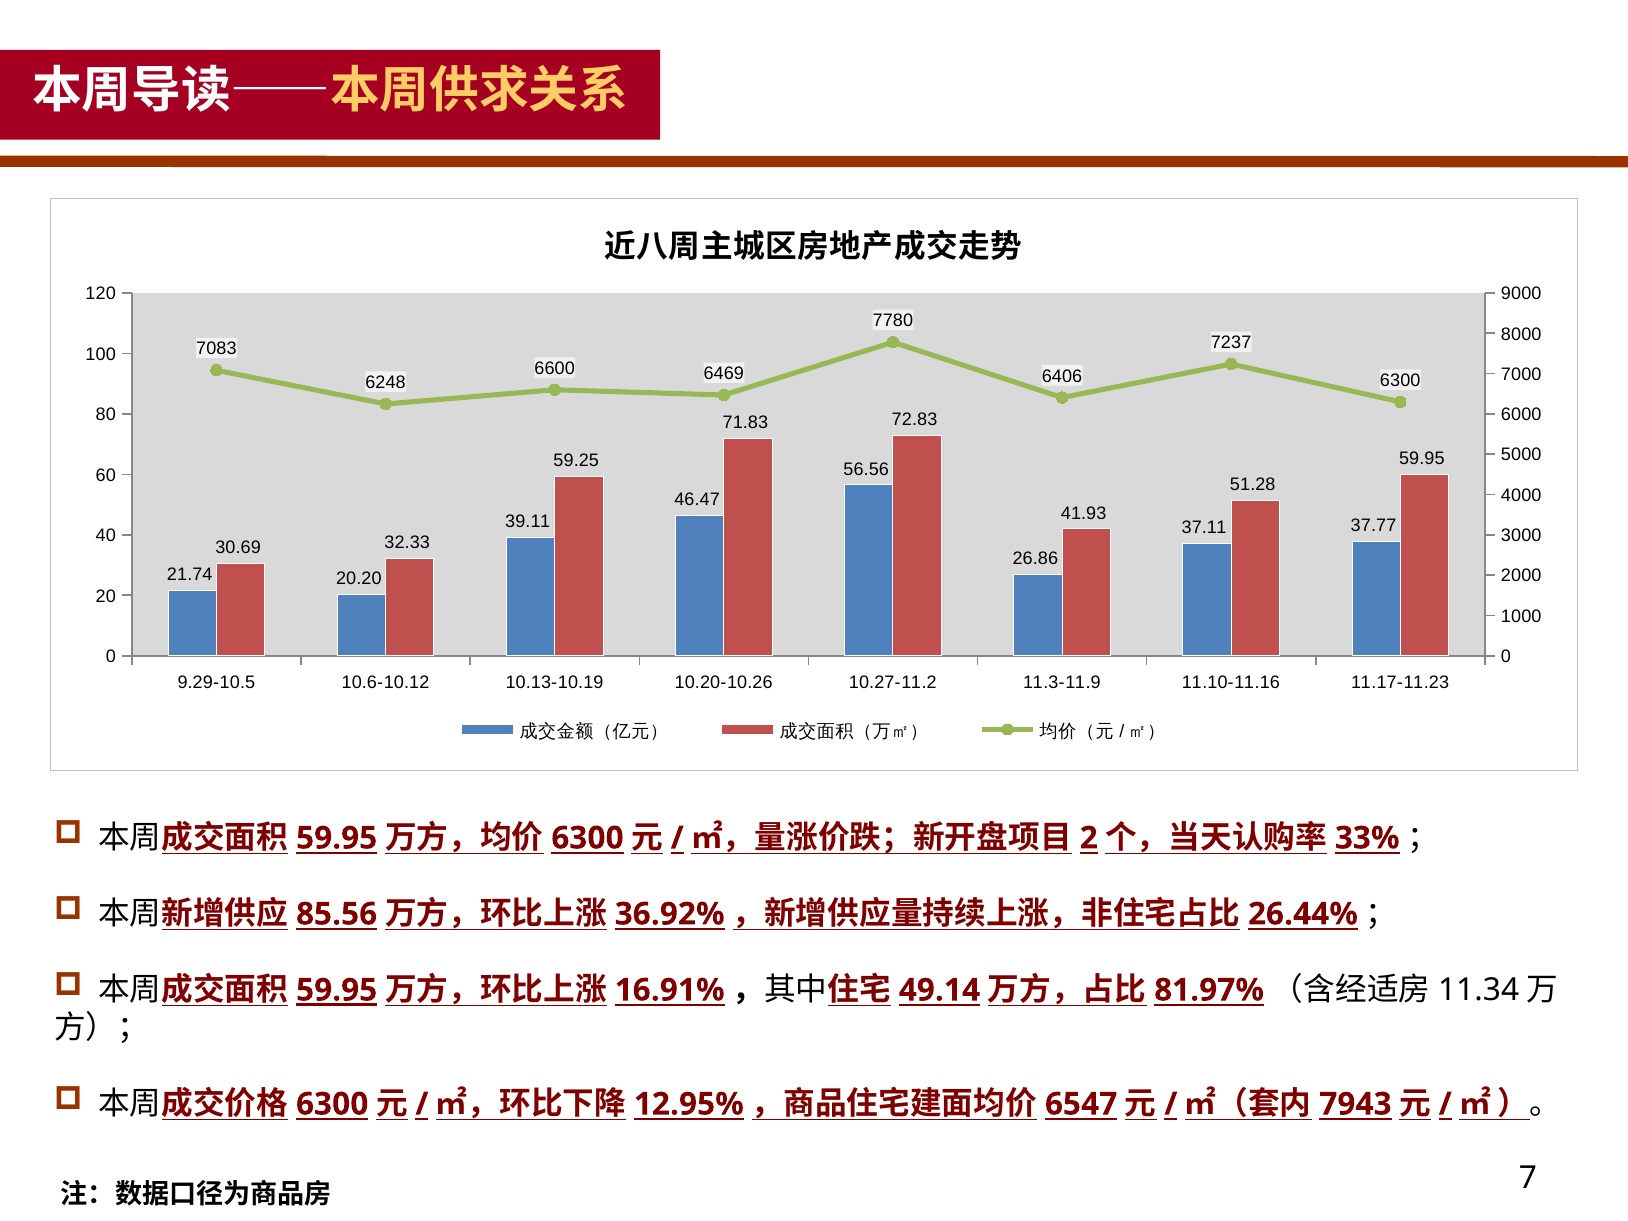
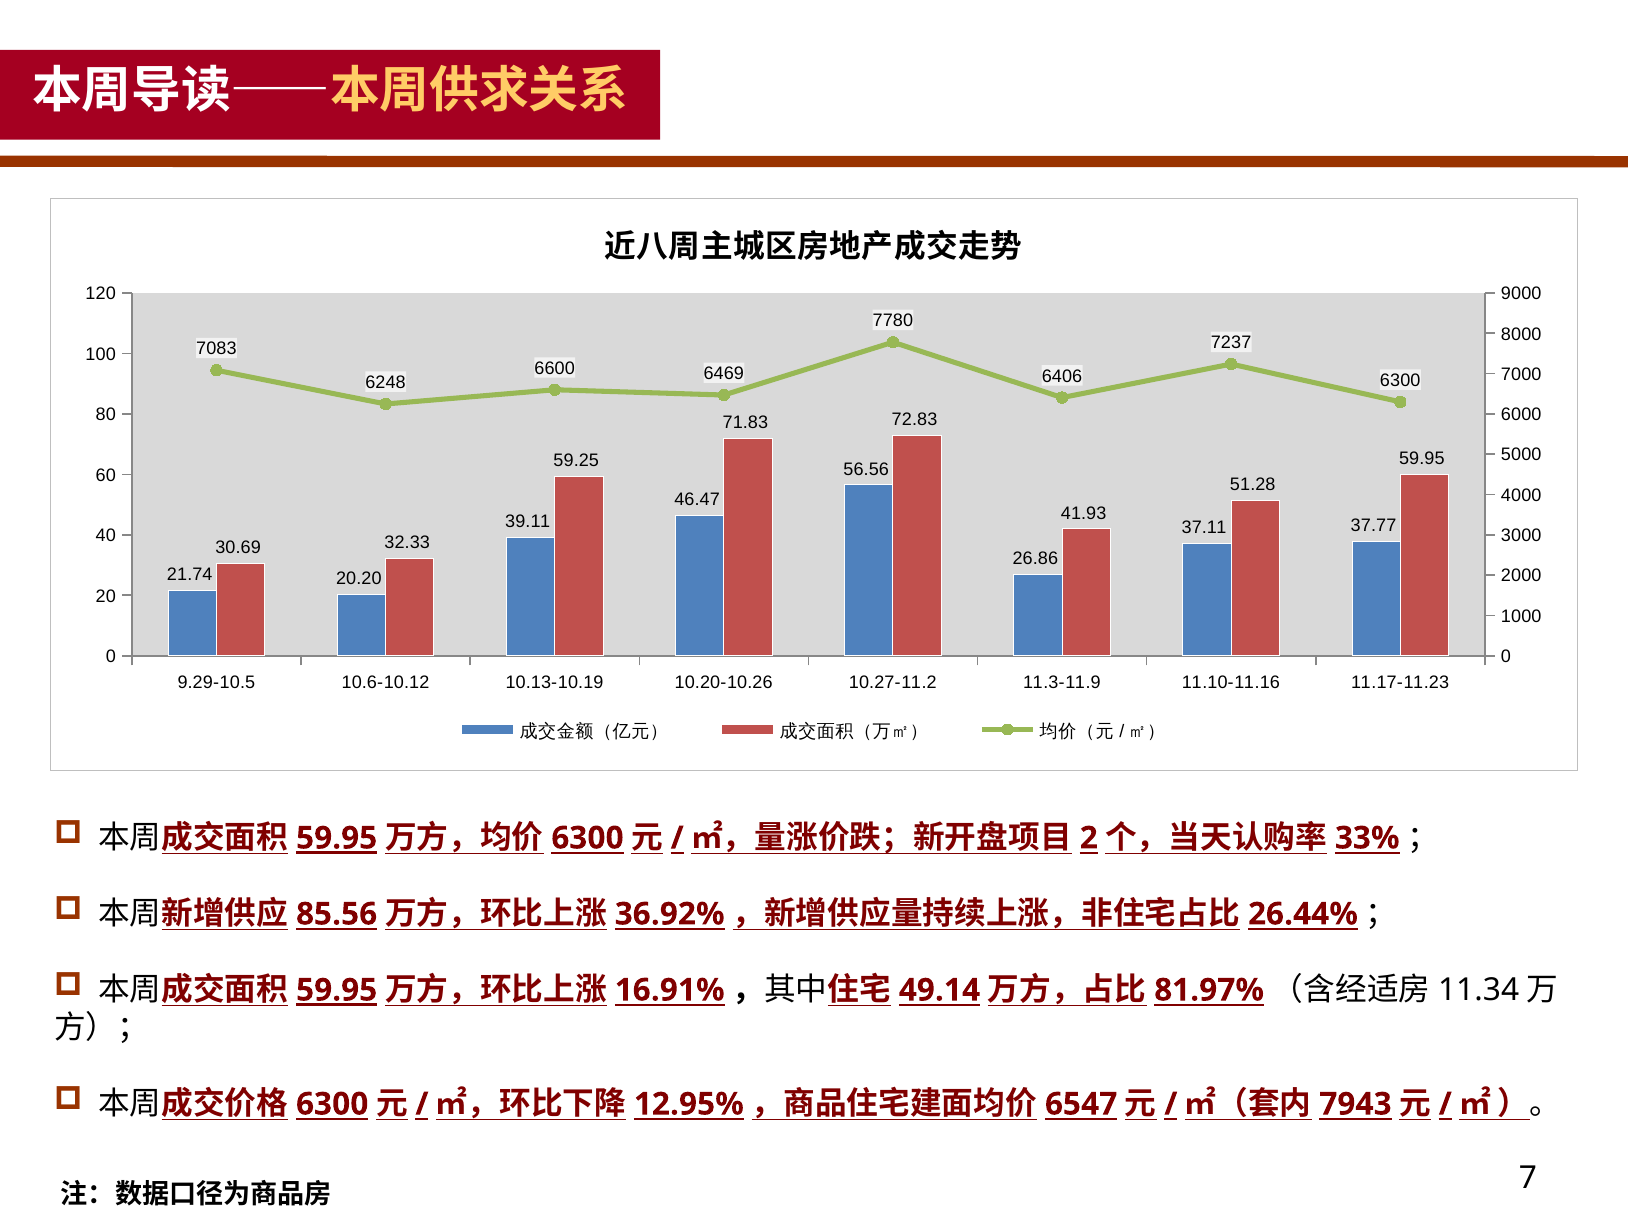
59.95 at (337, 838) underline: none -> present
